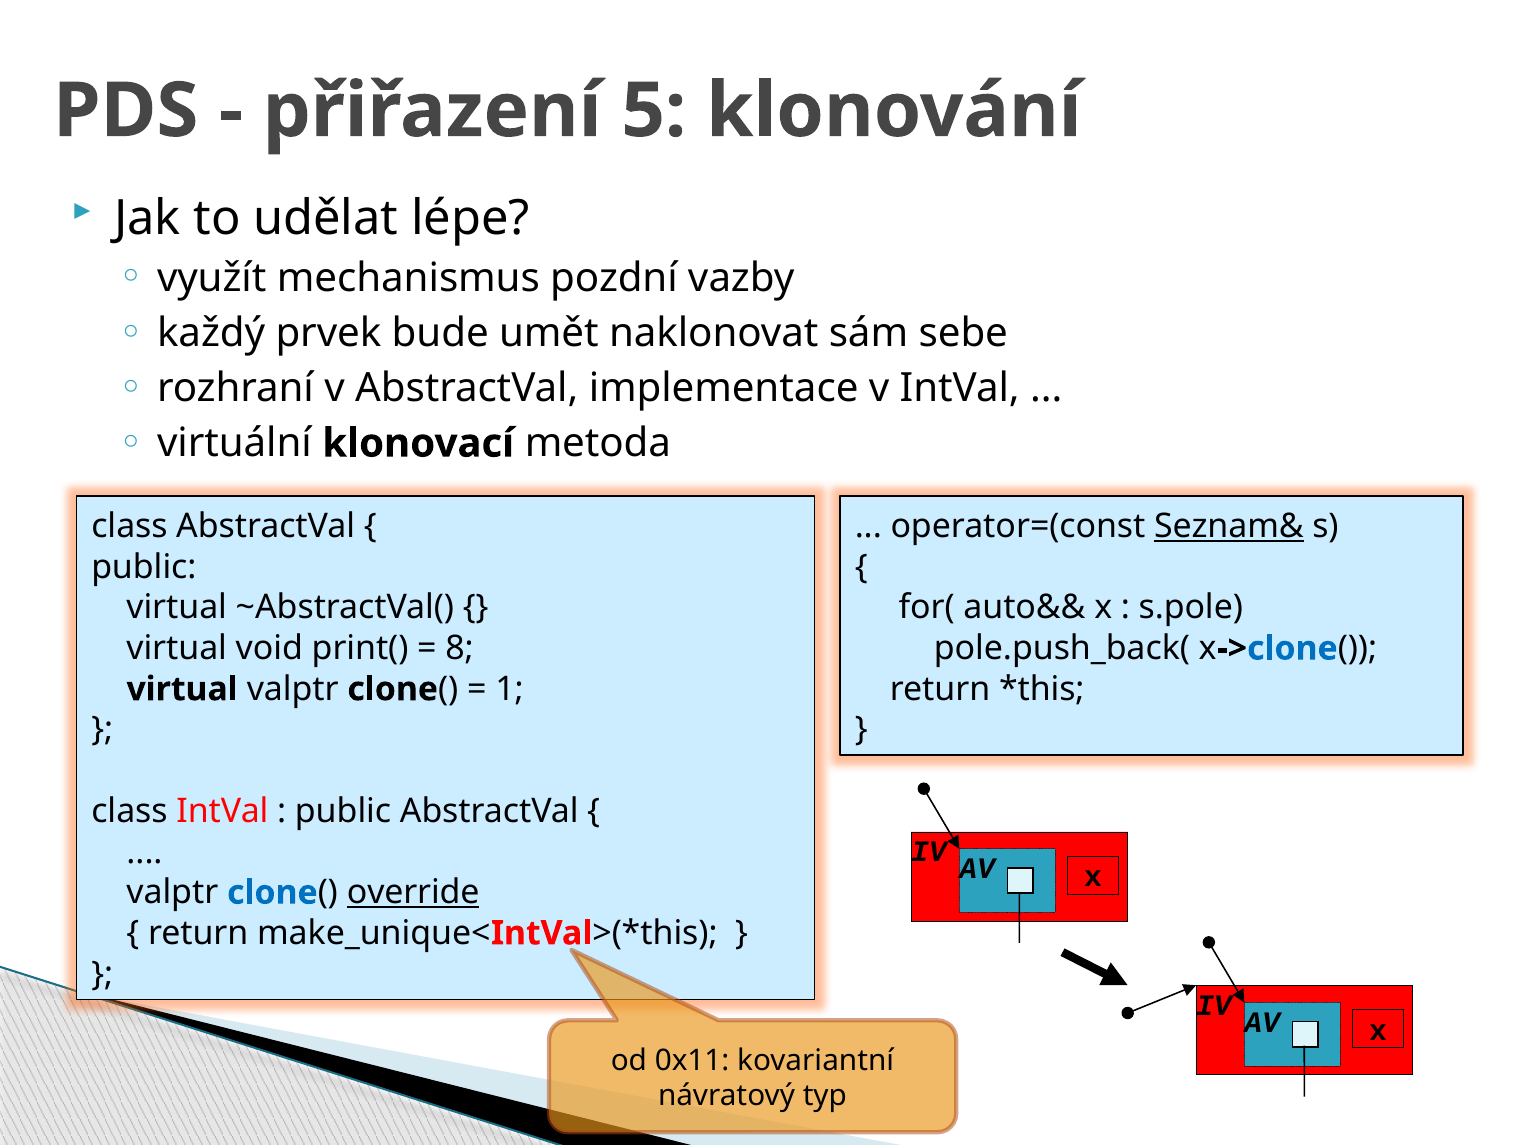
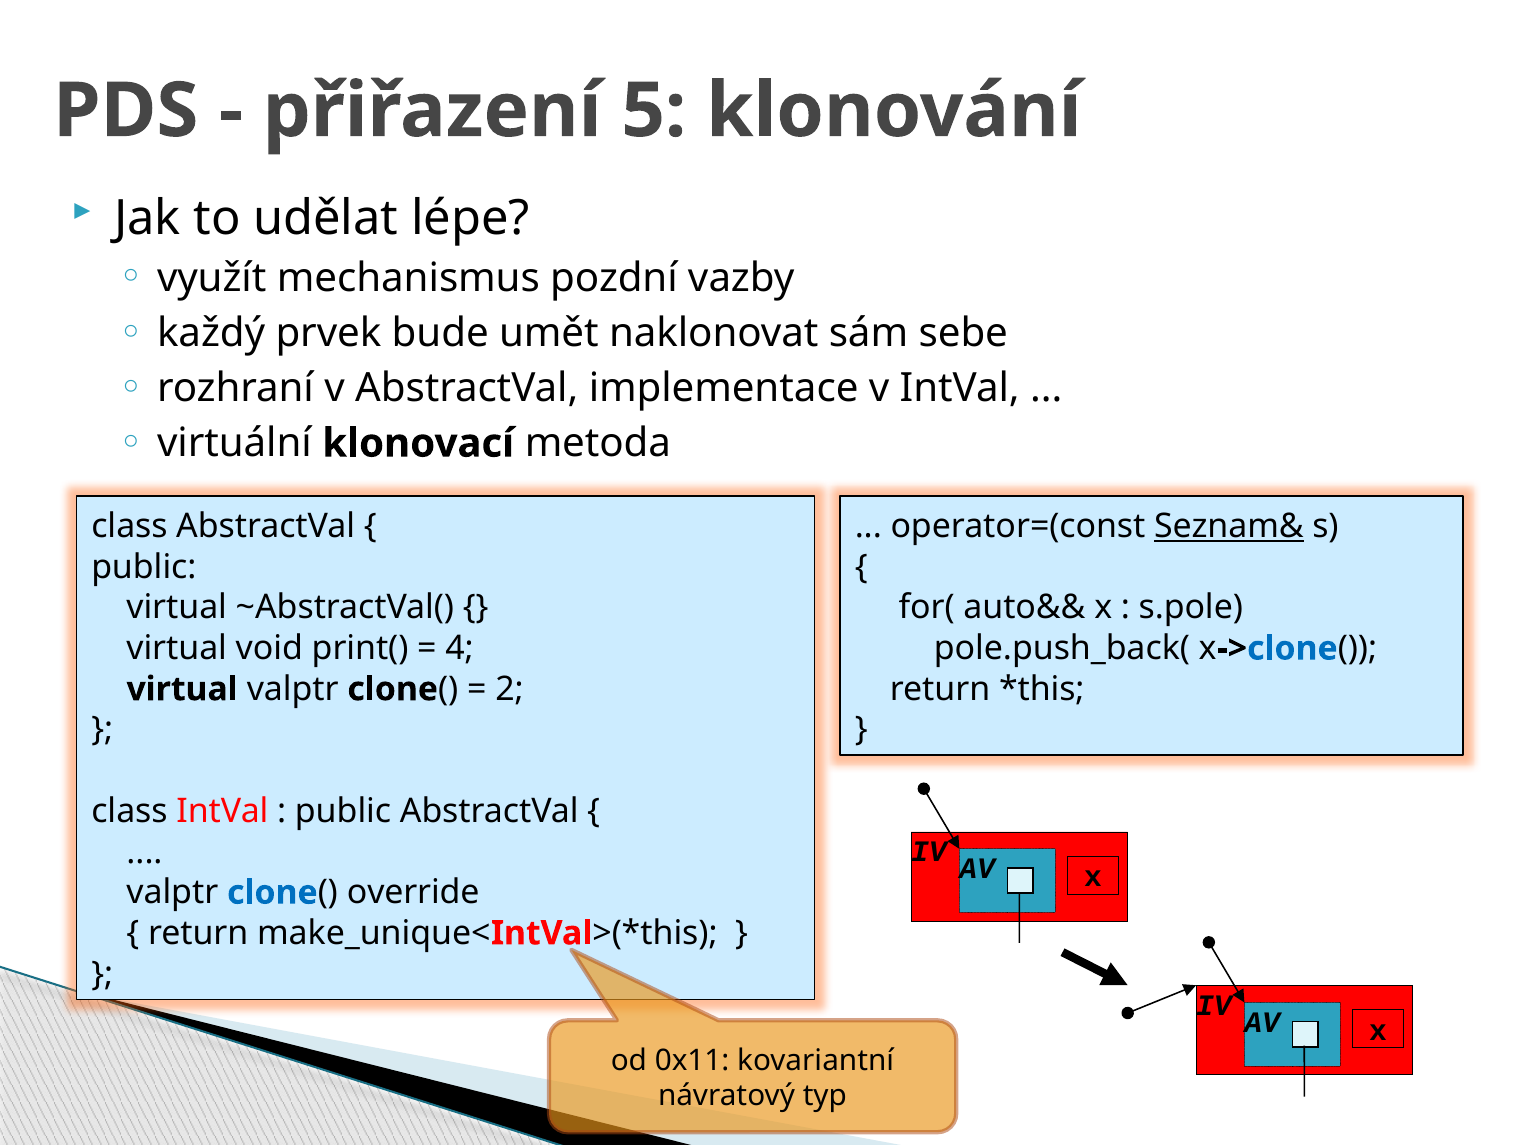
8: 8 -> 4
1: 1 -> 2
override underline: present -> none
